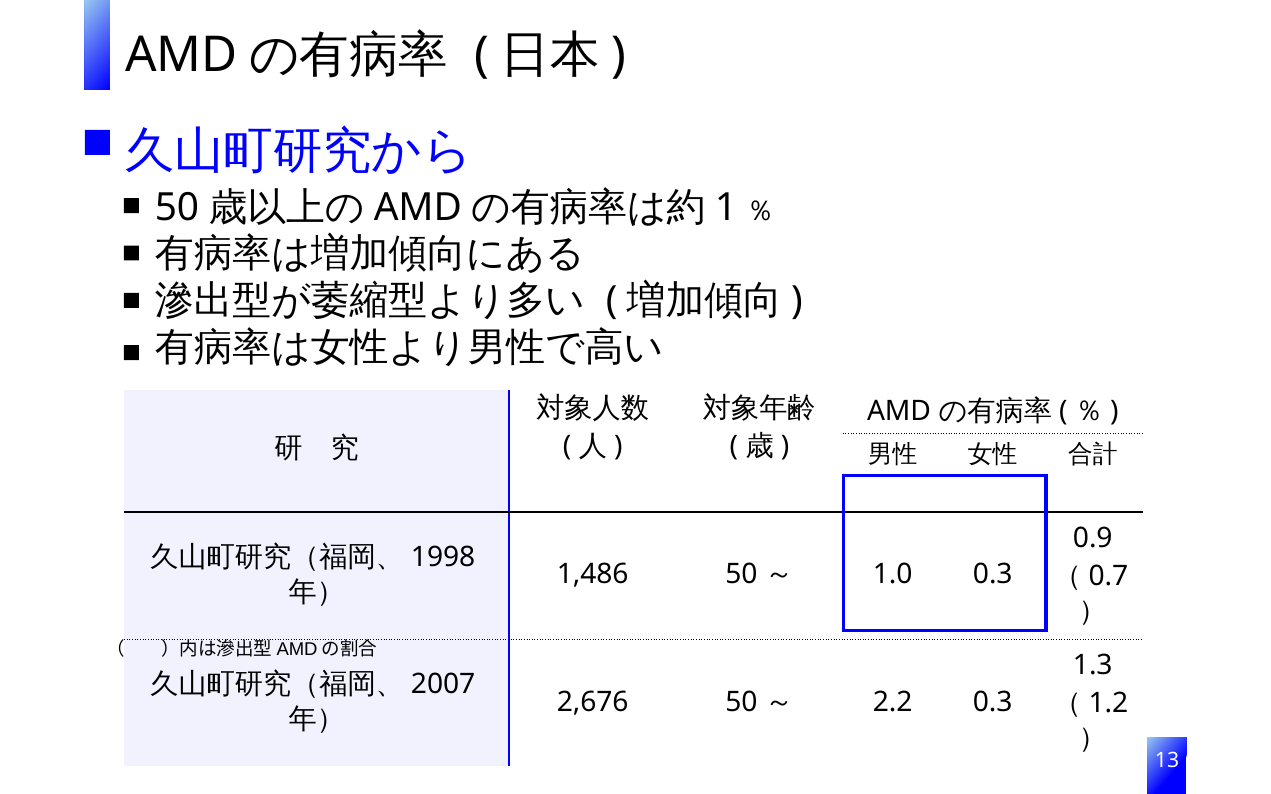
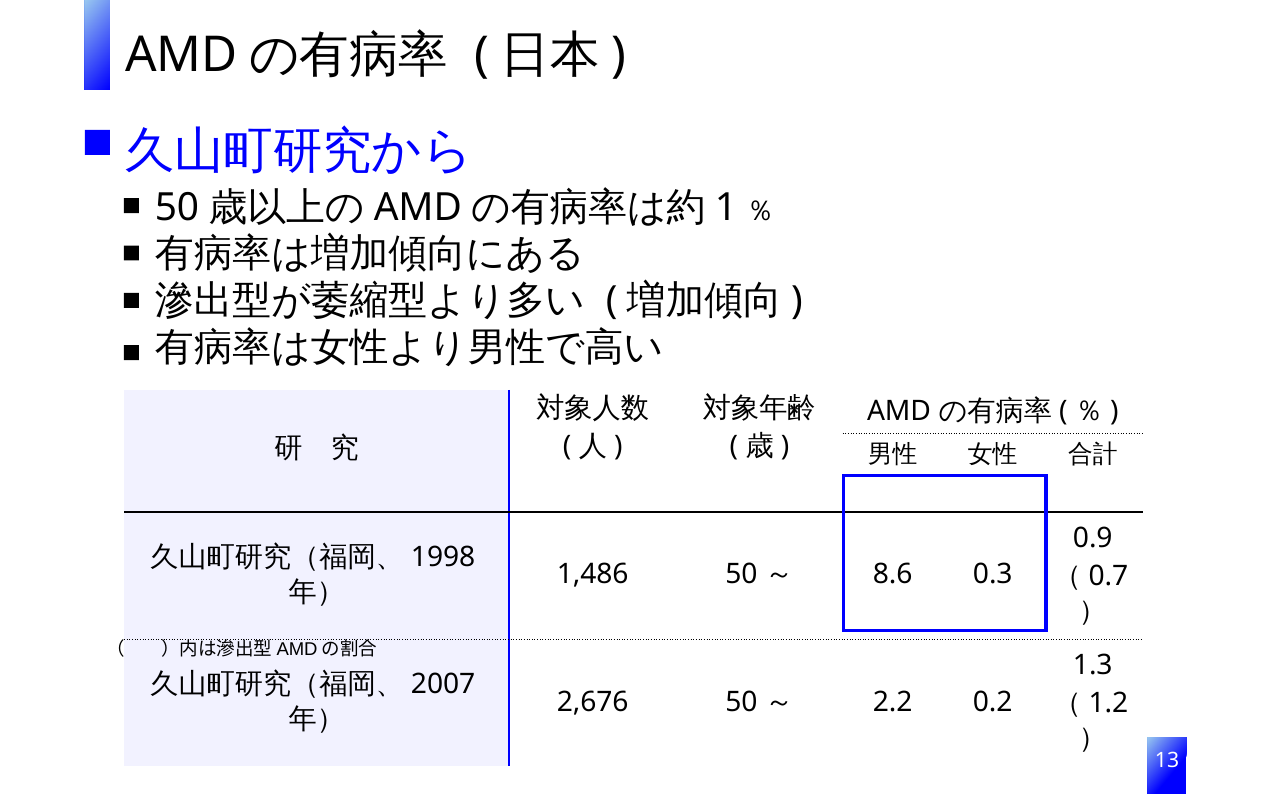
1.0: 1.0 -> 8.6
2.2 0.3: 0.3 -> 0.2
